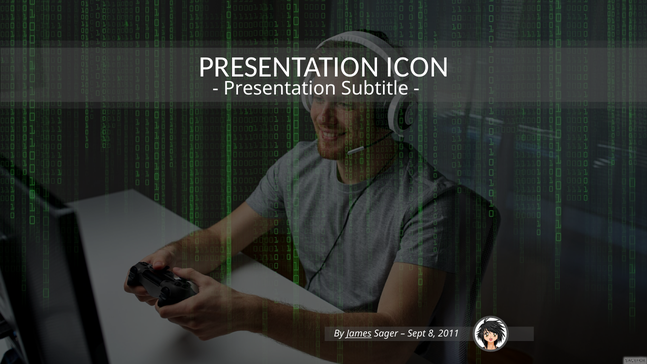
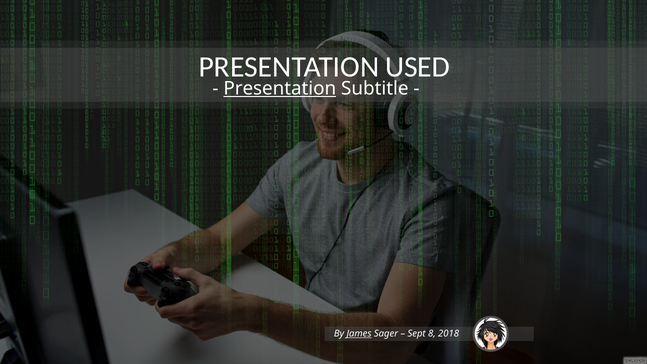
ICON: ICON -> USED
Presentation at (280, 89) underline: none -> present
2011: 2011 -> 2018
